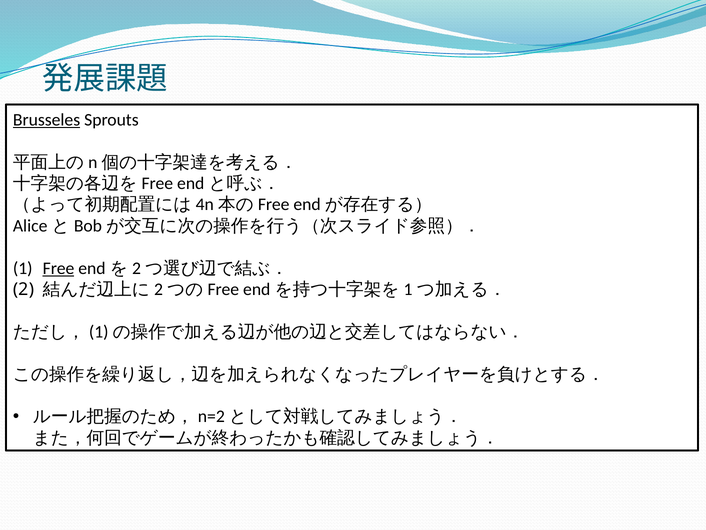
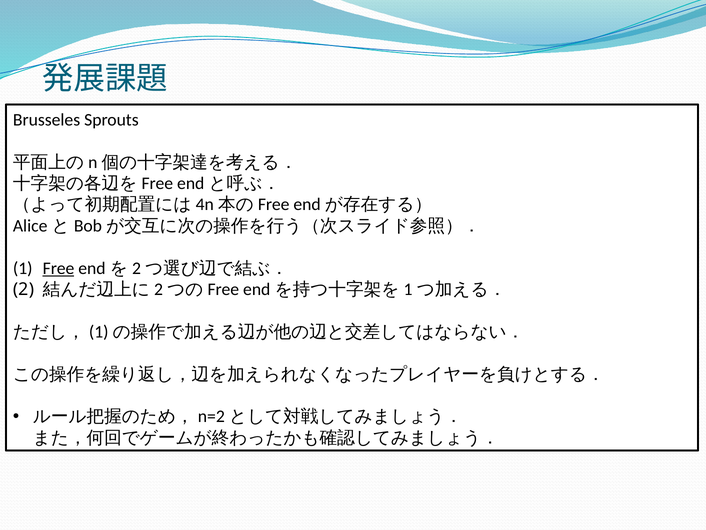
Brusseles underline: present -> none
